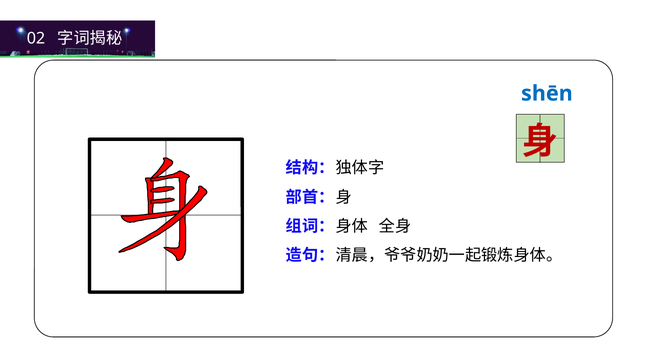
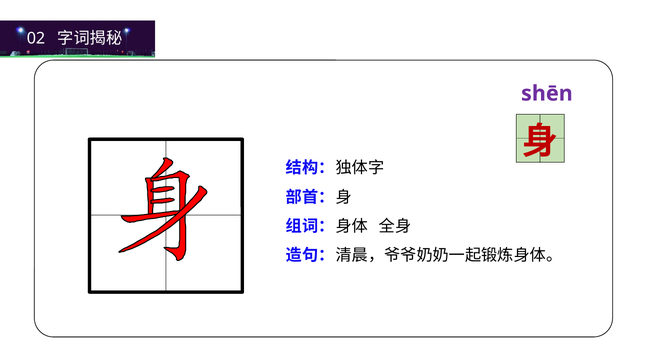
shēn colour: blue -> purple
